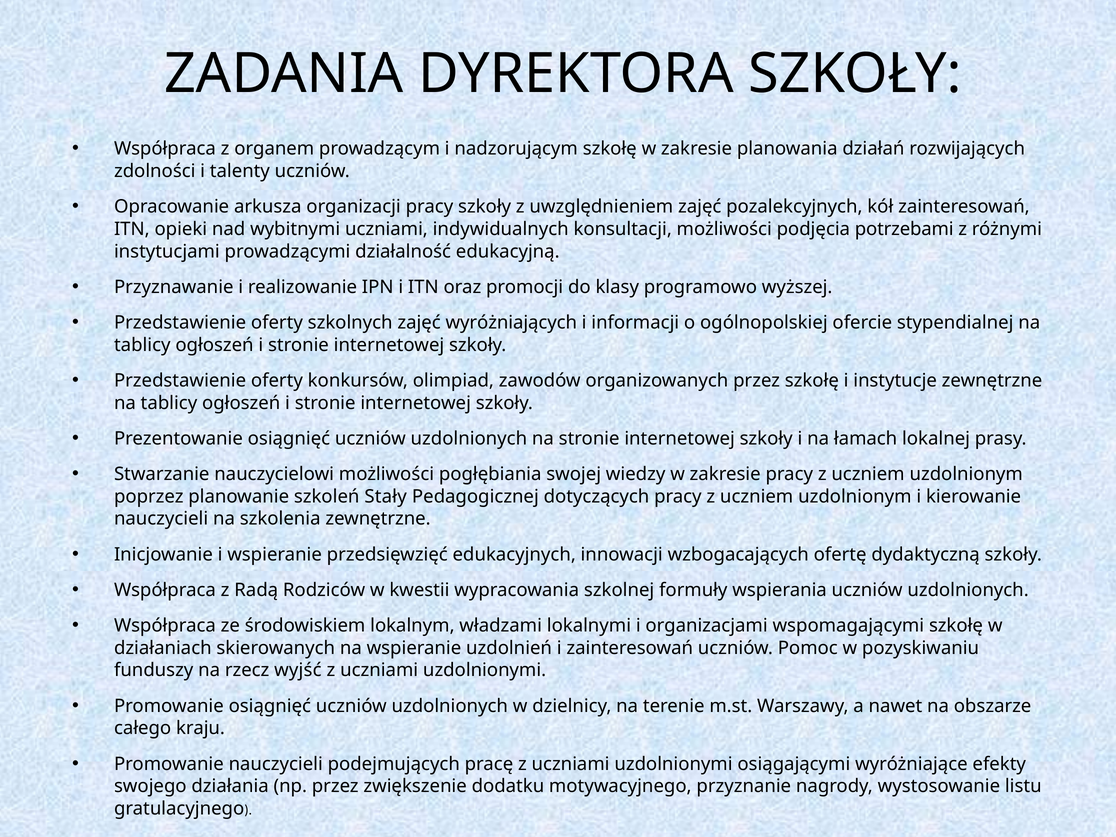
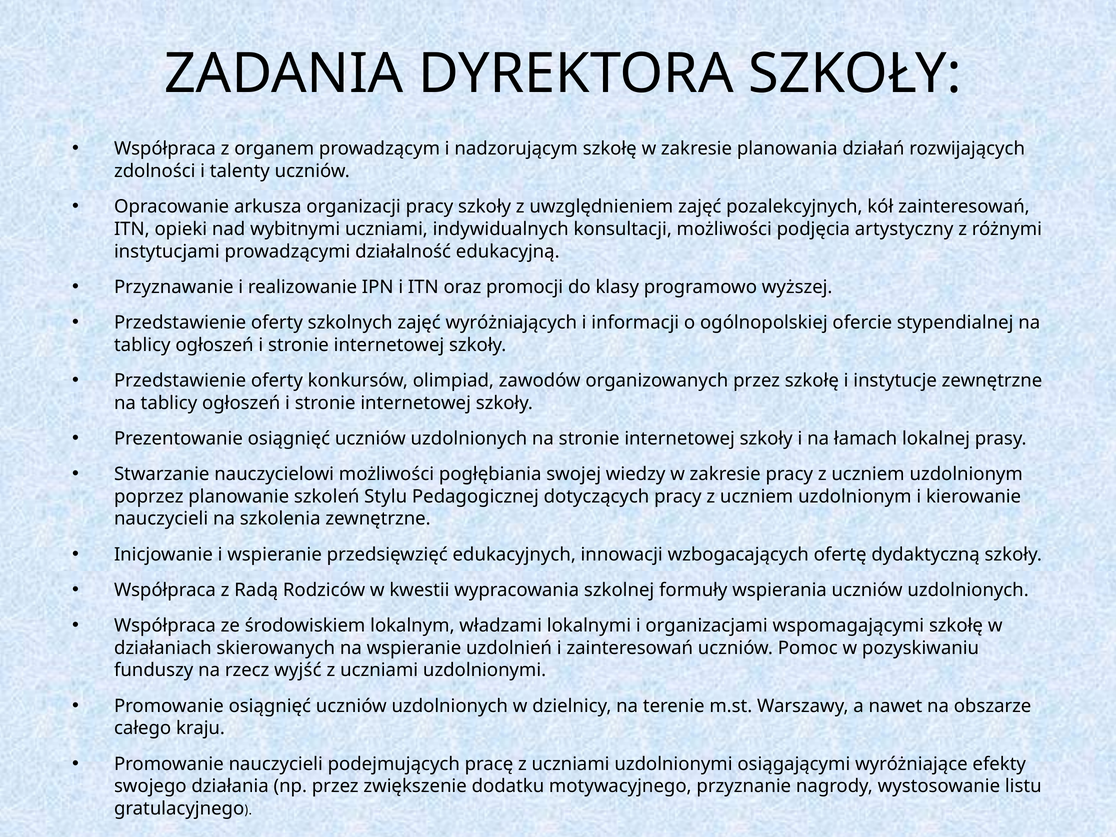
potrzebami: potrzebami -> artystyczny
Stały: Stały -> Stylu
